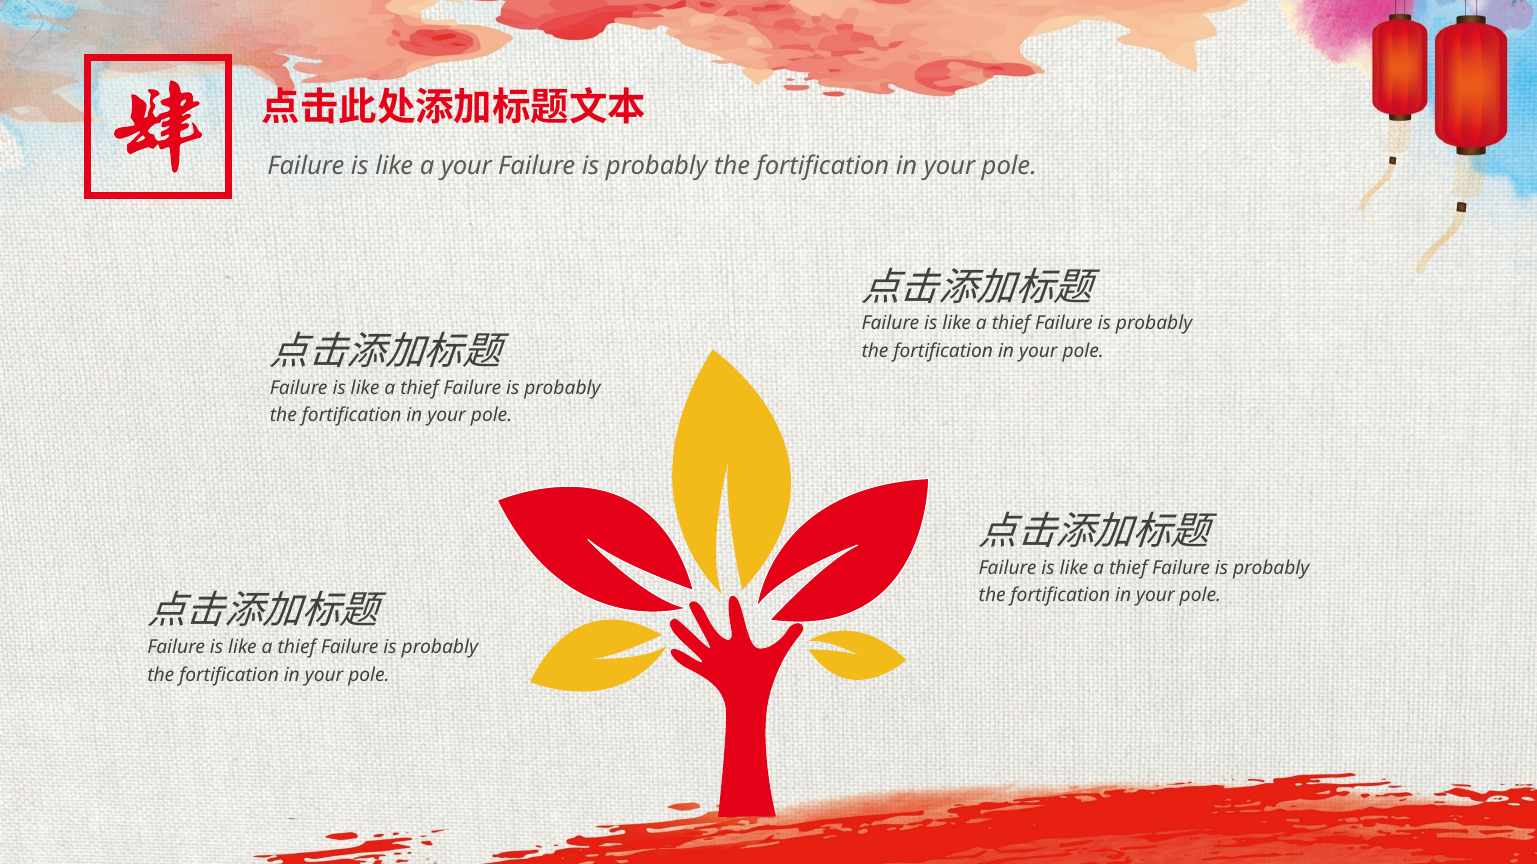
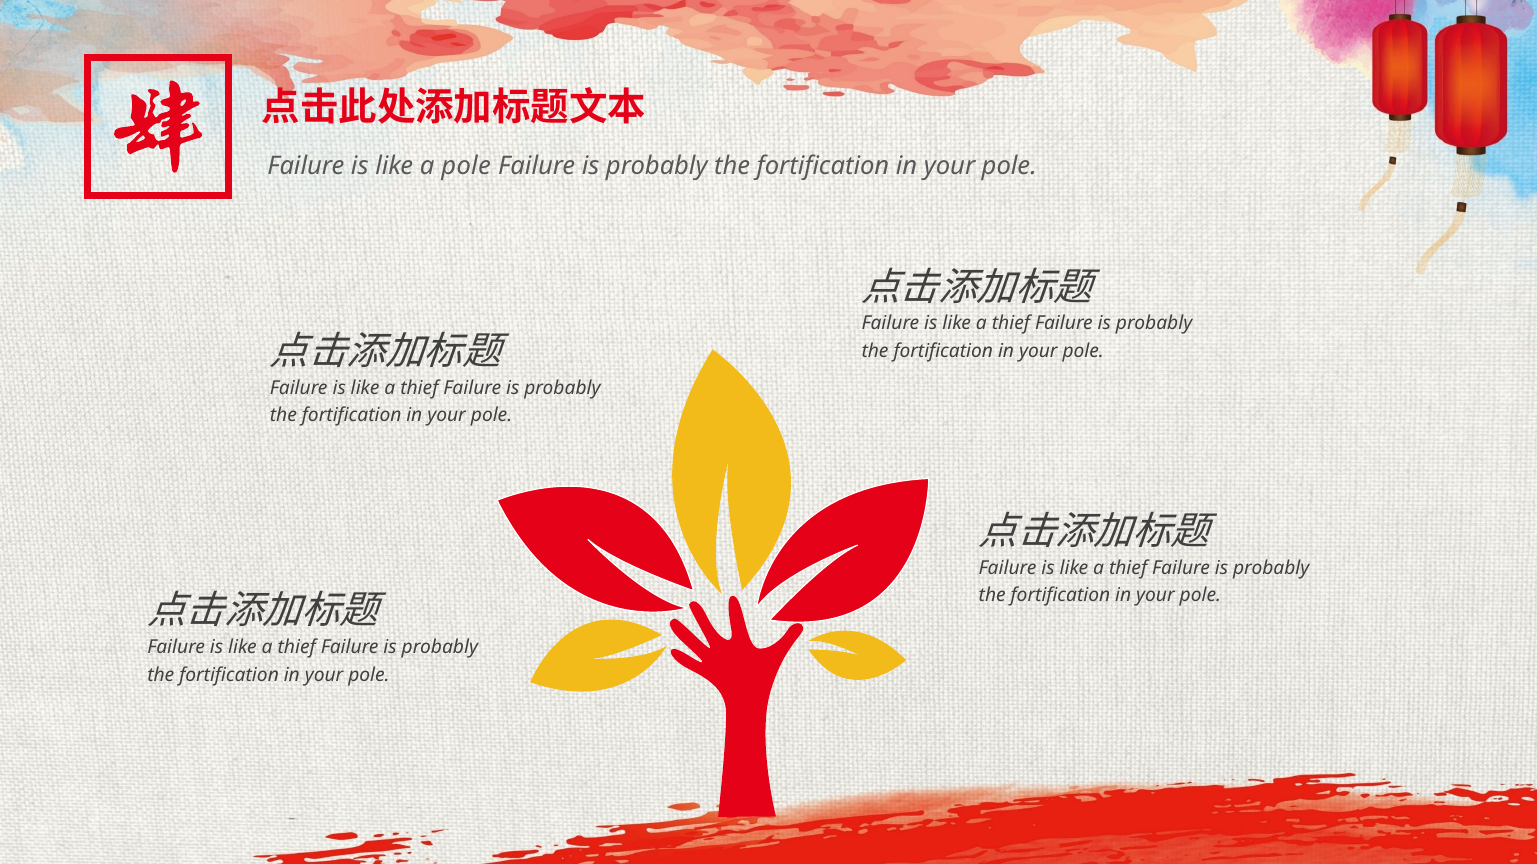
a your: your -> pole
